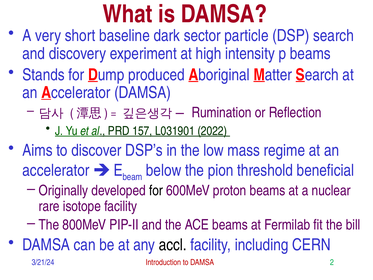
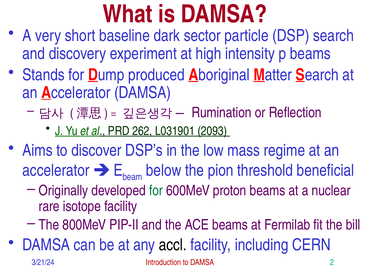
157: 157 -> 262
2022: 2022 -> 2093
for at (156, 190) colour: black -> green
